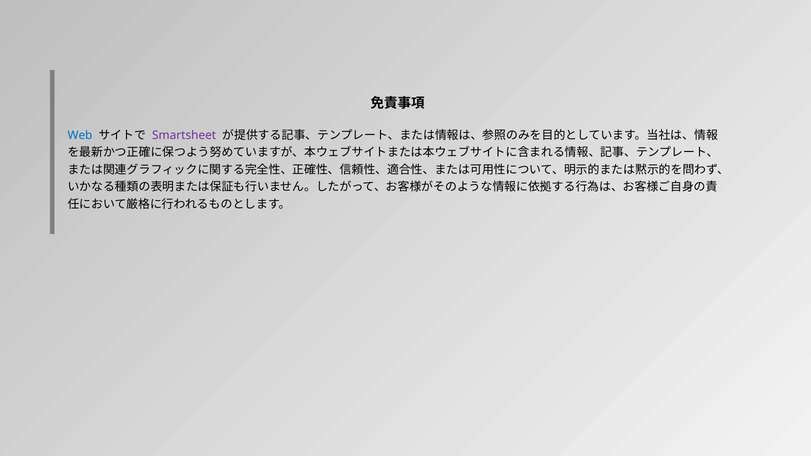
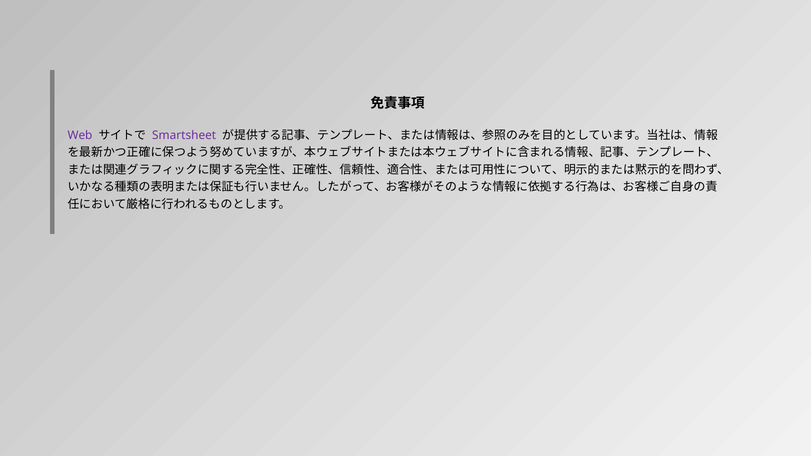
Web colour: blue -> purple
